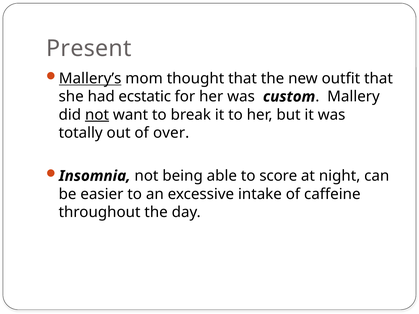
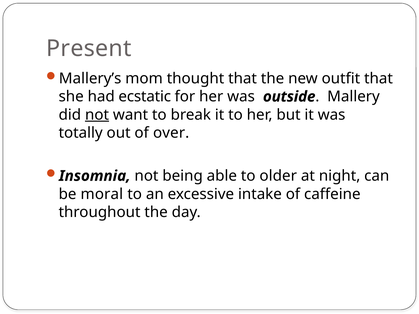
Mallery’s underline: present -> none
custom: custom -> outside
score: score -> older
easier: easier -> moral
